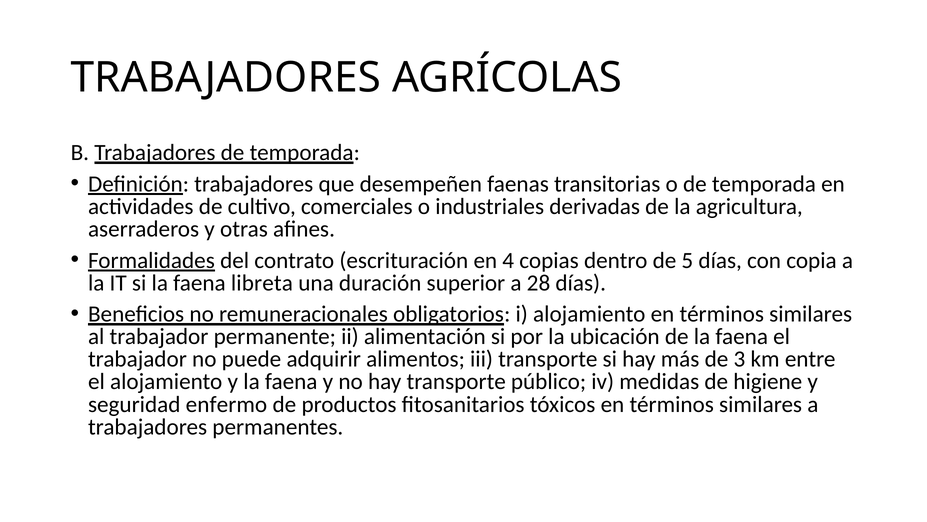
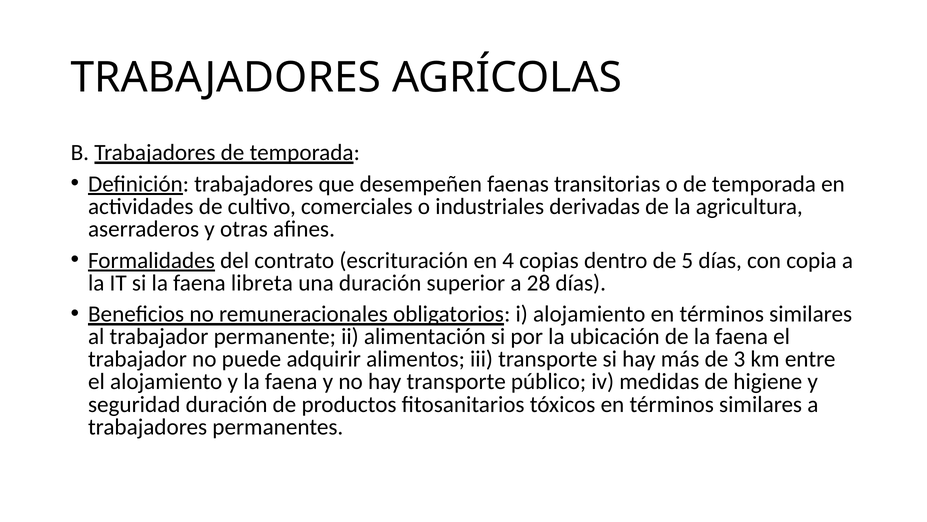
seguridad enfermo: enfermo -> duración
